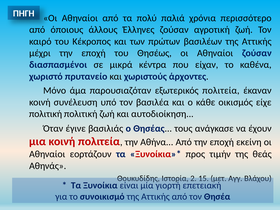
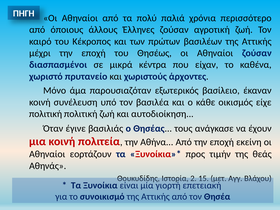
εξωτερικός πολιτεία: πολιτεία -> βασίλειο
